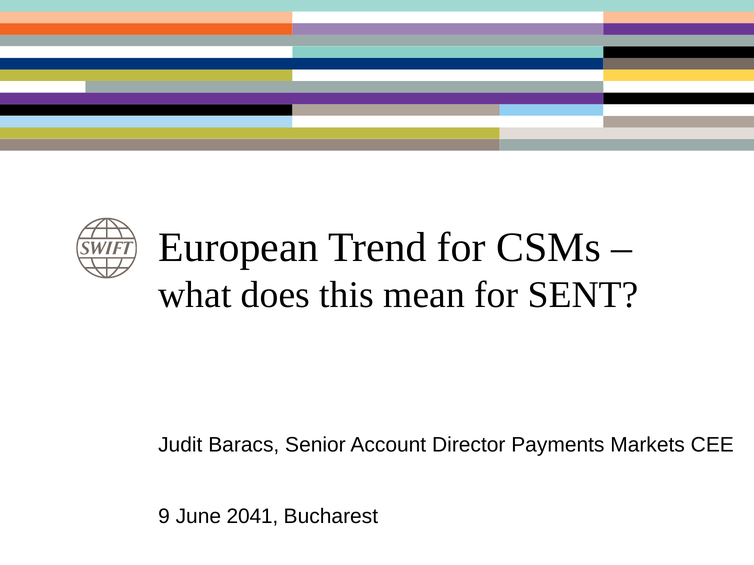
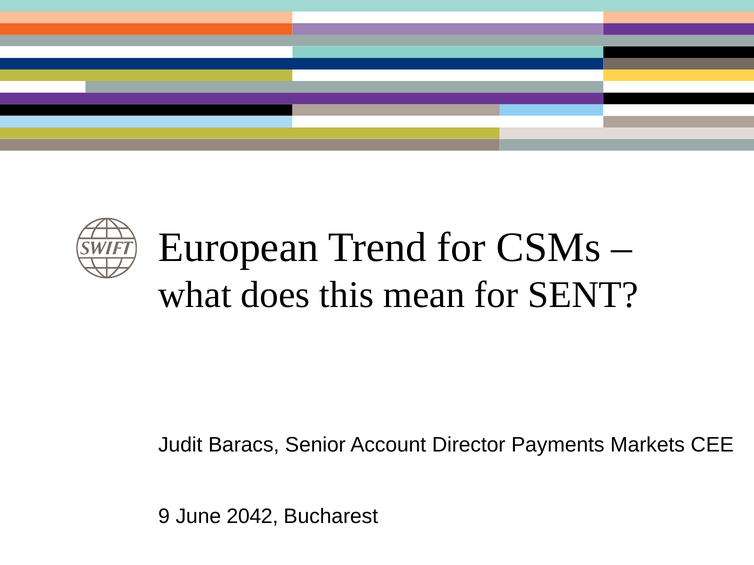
2041: 2041 -> 2042
